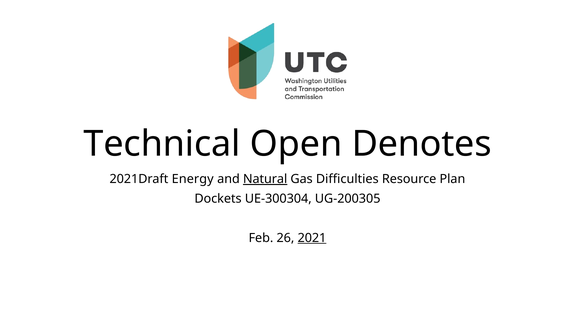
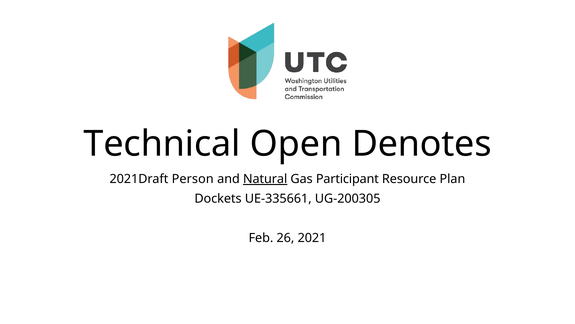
Energy: Energy -> Person
Difficulties: Difficulties -> Participant
UE-300304: UE-300304 -> UE-335661
2021 underline: present -> none
